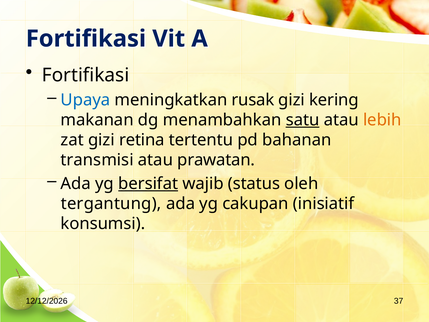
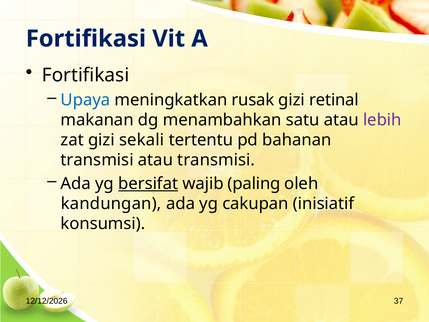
kering: kering -> retinal
satu underline: present -> none
lebih colour: orange -> purple
retina: retina -> sekali
atau prawatan: prawatan -> transmisi
status: status -> paling
tergantung: tergantung -> kandungan
